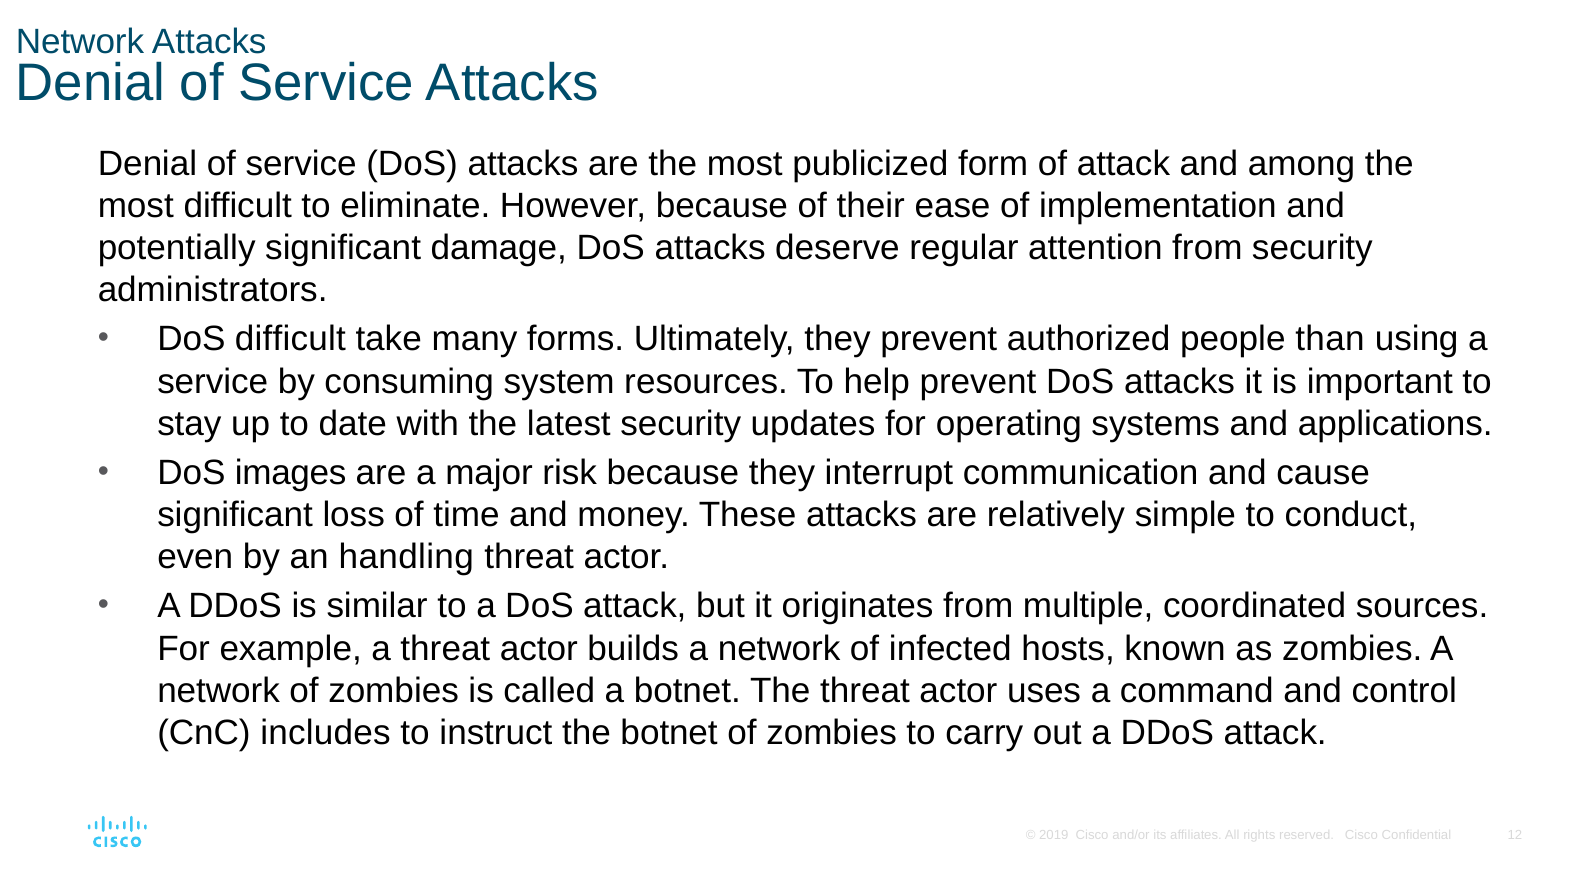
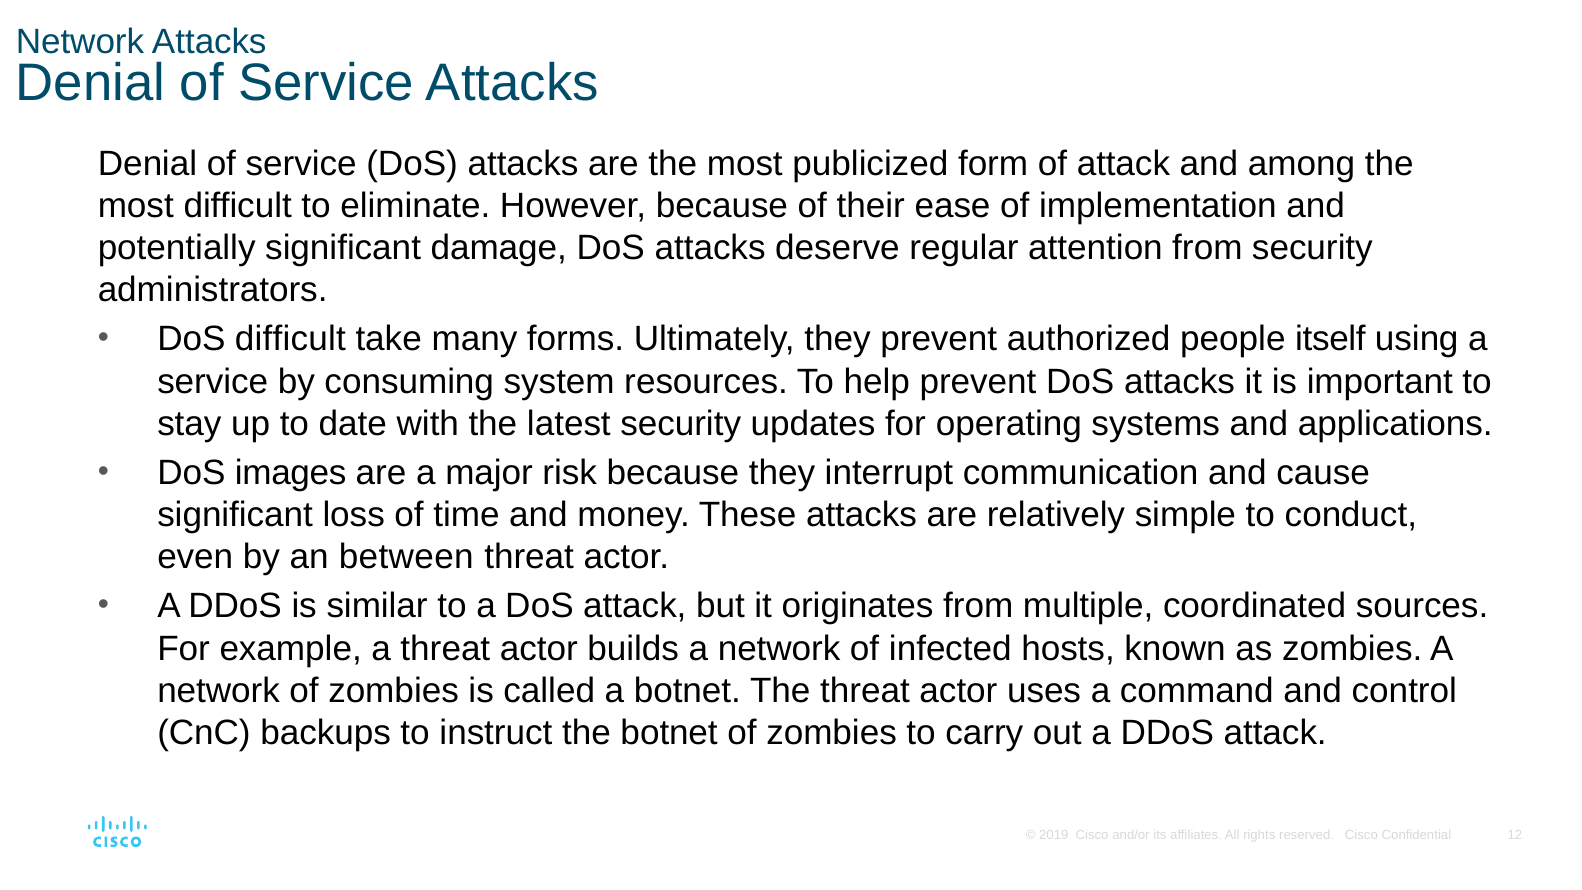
than: than -> itself
handling: handling -> between
includes: includes -> backups
